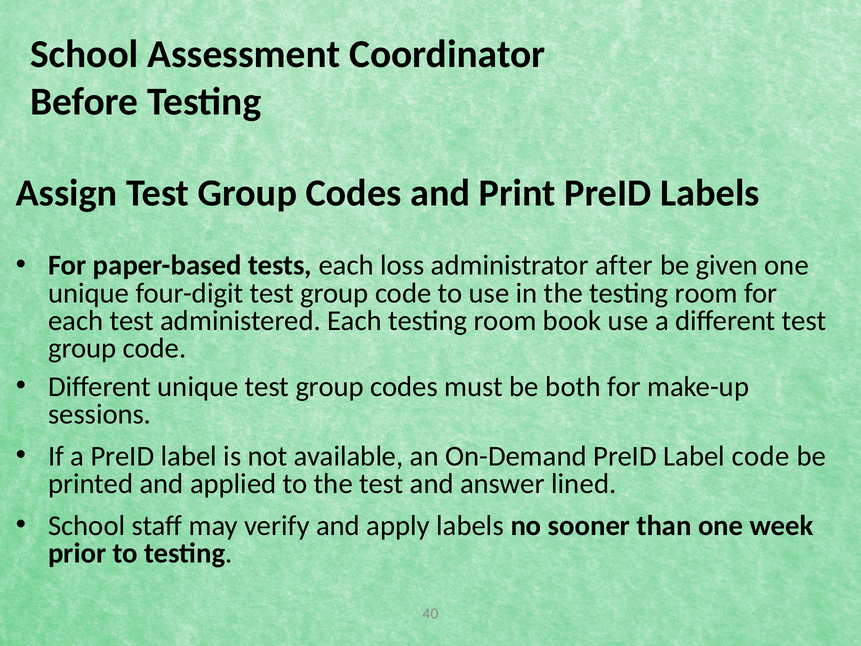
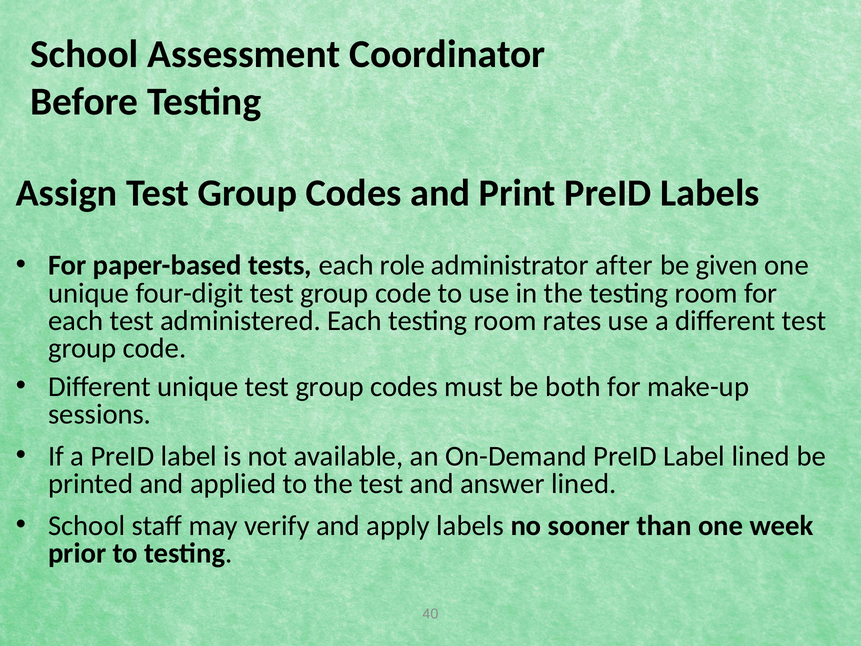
loss: loss -> role
book: book -> rates
Label code: code -> lined
